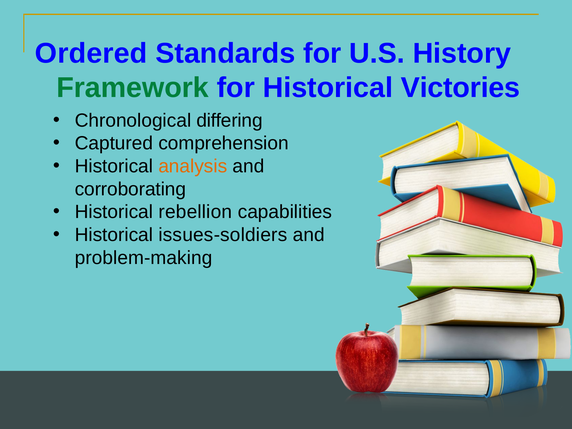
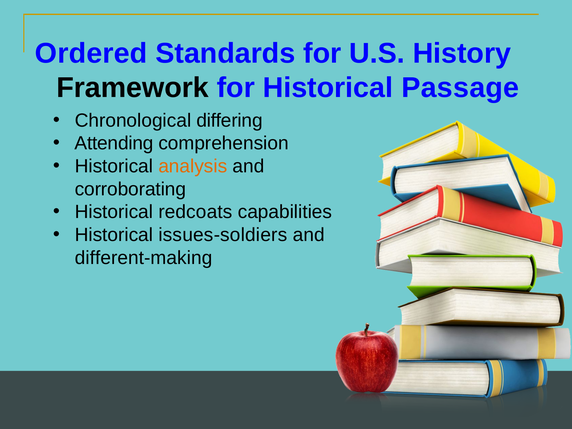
Framework colour: green -> black
Victories: Victories -> Passage
Captured: Captured -> Attending
rebellion: rebellion -> redcoats
problem-making: problem-making -> different-making
